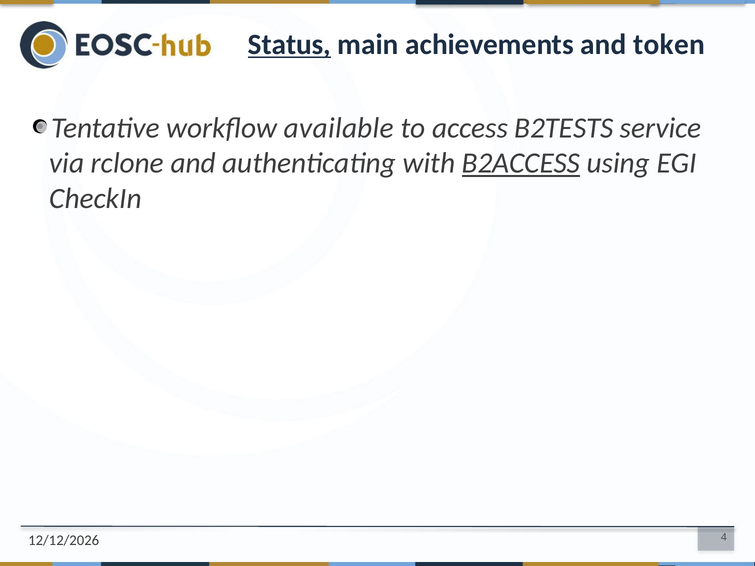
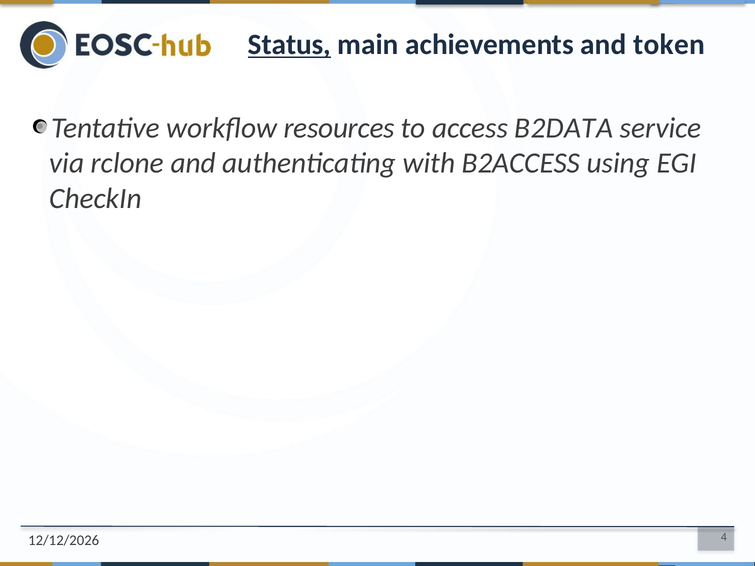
available: available -> resources
B2TESTS: B2TESTS -> B2DATA
B2ACCESS underline: present -> none
